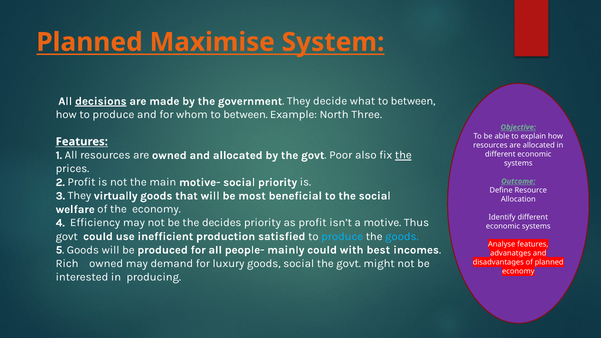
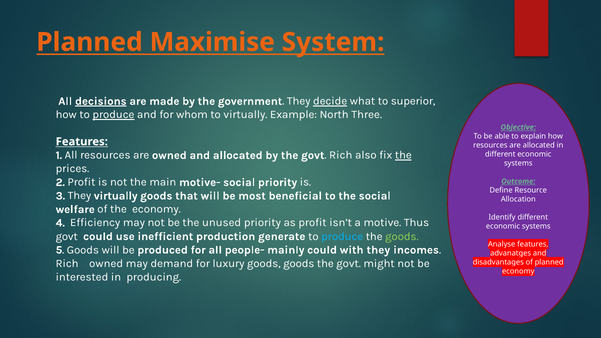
decide underline: none -> present
what to between: between -> superior
produce at (113, 115) underline: none -> present
whom to between: between -> virtually
govt Poor: Poor -> Rich
decides: decides -> unused
satisfied: satisfied -> generate
goods at (402, 236) colour: light blue -> light green
with best: best -> they
goods social: social -> goods
